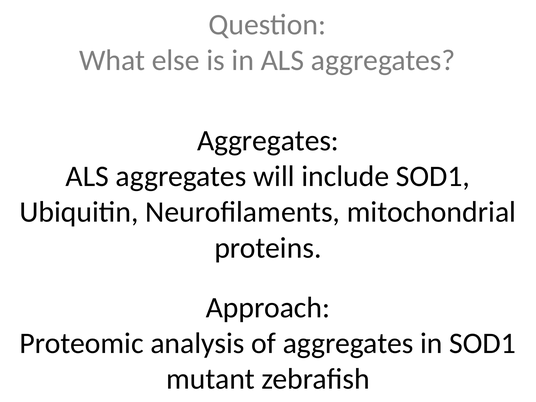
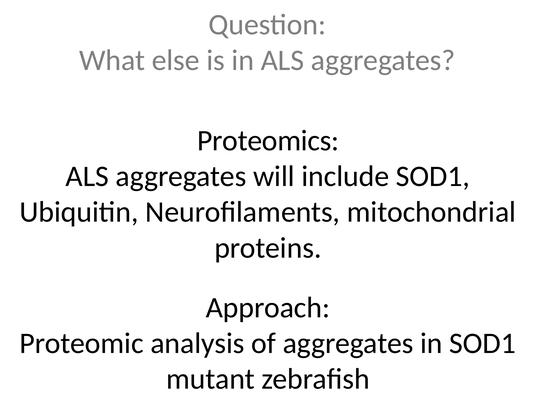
Aggregates at (268, 141): Aggregates -> Proteomics
